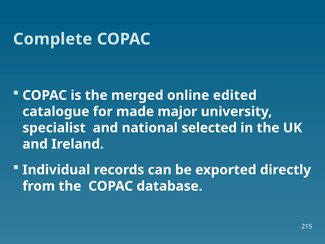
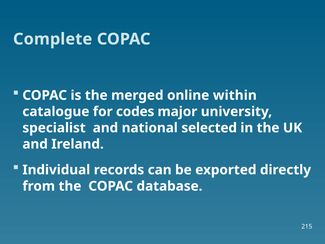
edited: edited -> within
made: made -> codes
